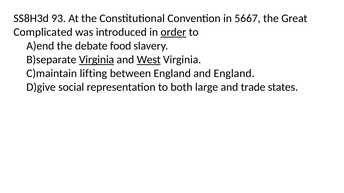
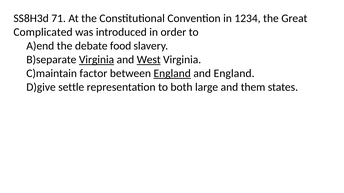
93: 93 -> 71
5667: 5667 -> 1234
order underline: present -> none
lifting: lifting -> factor
England at (172, 74) underline: none -> present
social: social -> settle
trade: trade -> them
